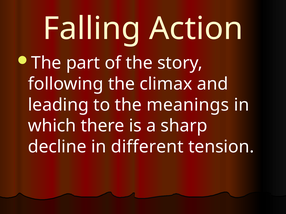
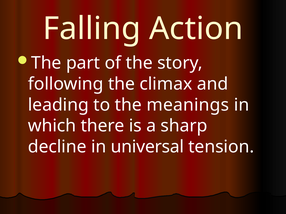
different: different -> universal
